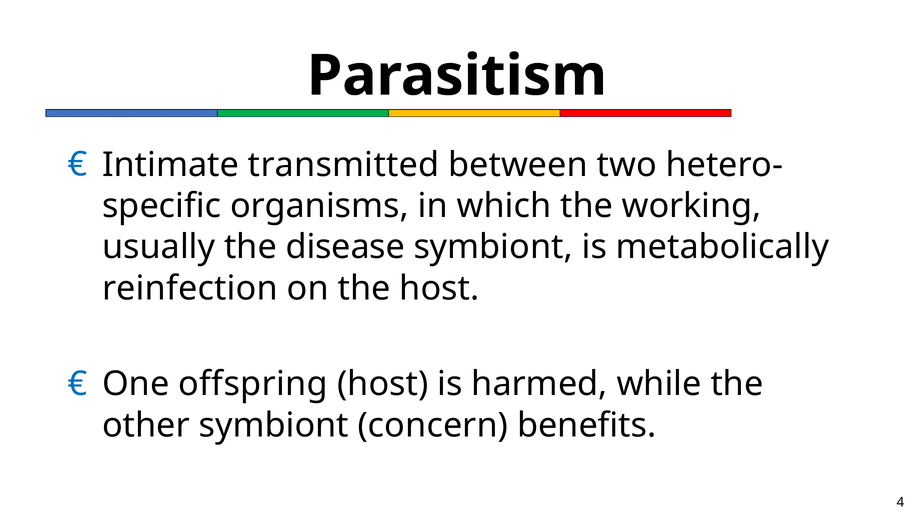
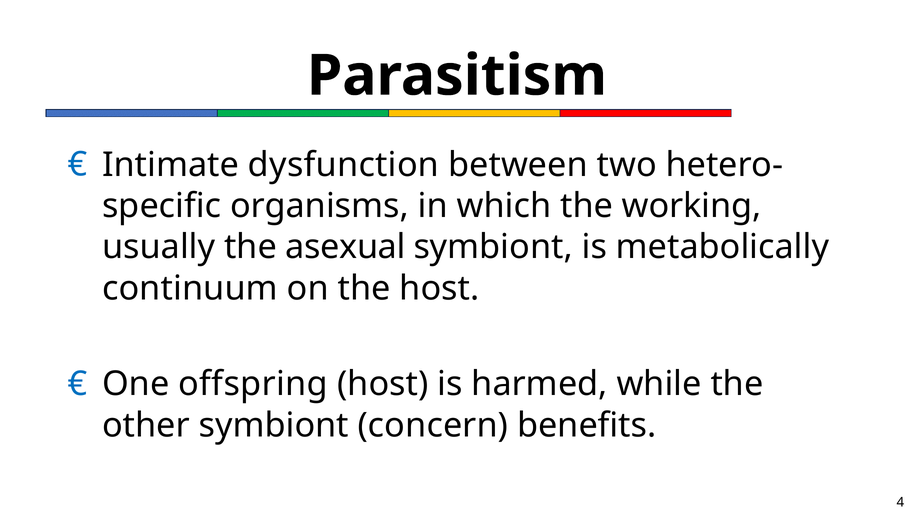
transmitted: transmitted -> dysfunction
disease: disease -> asexual
reinfection: reinfection -> continuum
